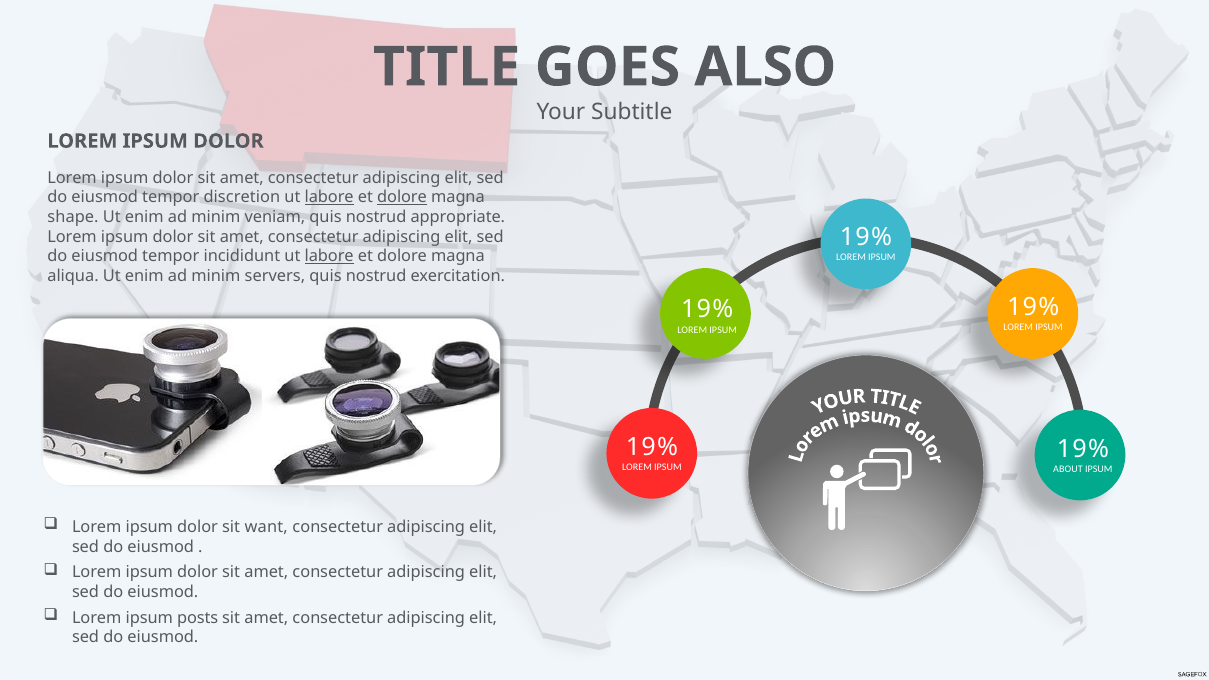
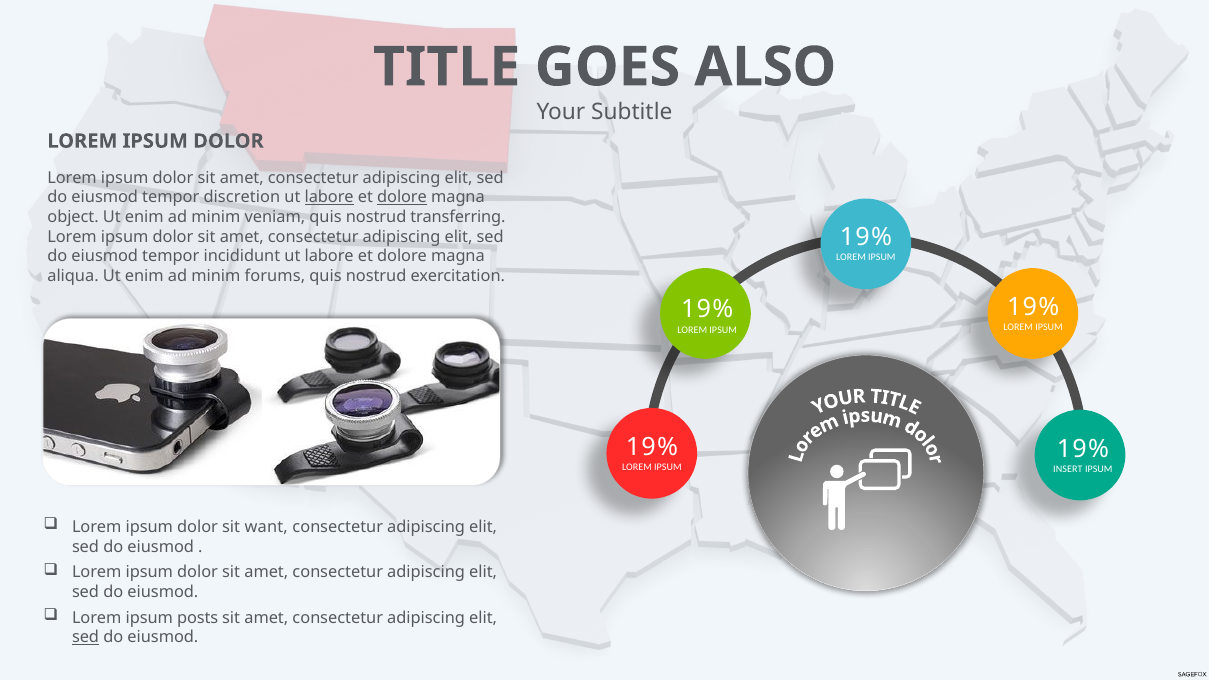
shape: shape -> object
appropriate: appropriate -> transferring
labore at (329, 257) underline: present -> none
servers: servers -> forums
ABOUT: ABOUT -> INSERT
sed at (86, 638) underline: none -> present
